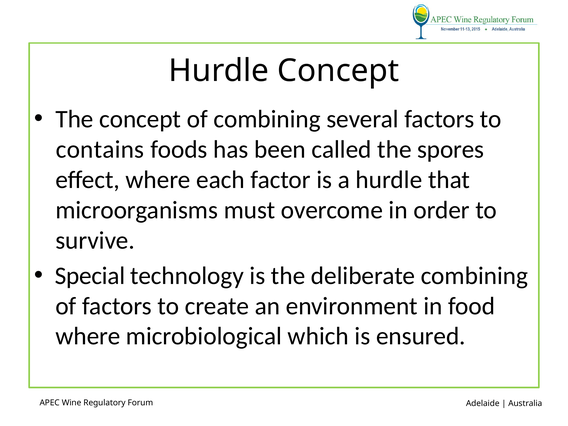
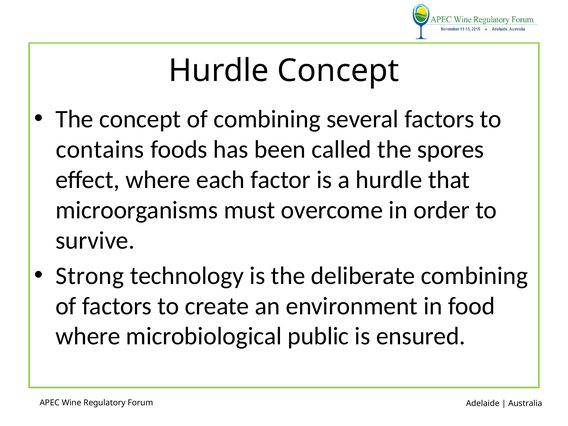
Special: Special -> Strong
which: which -> public
